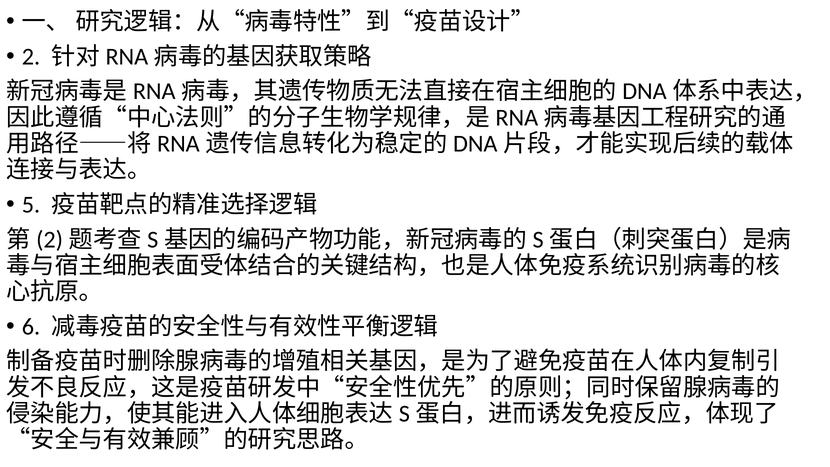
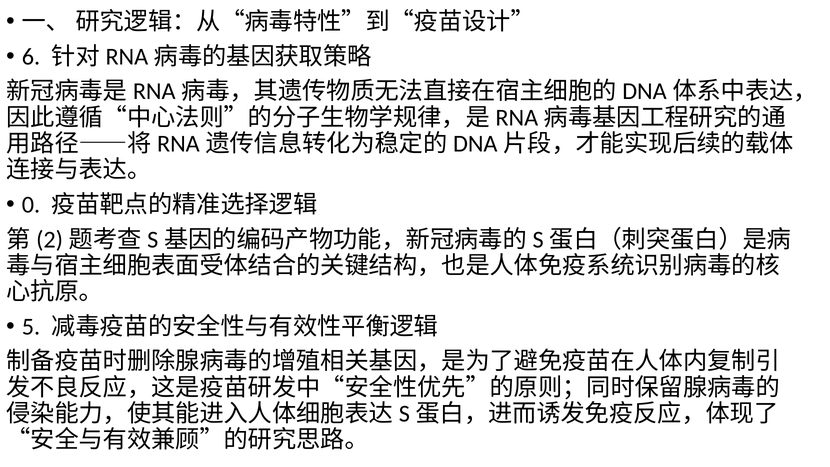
2: 2 -> 6
5: 5 -> 0
6: 6 -> 5
